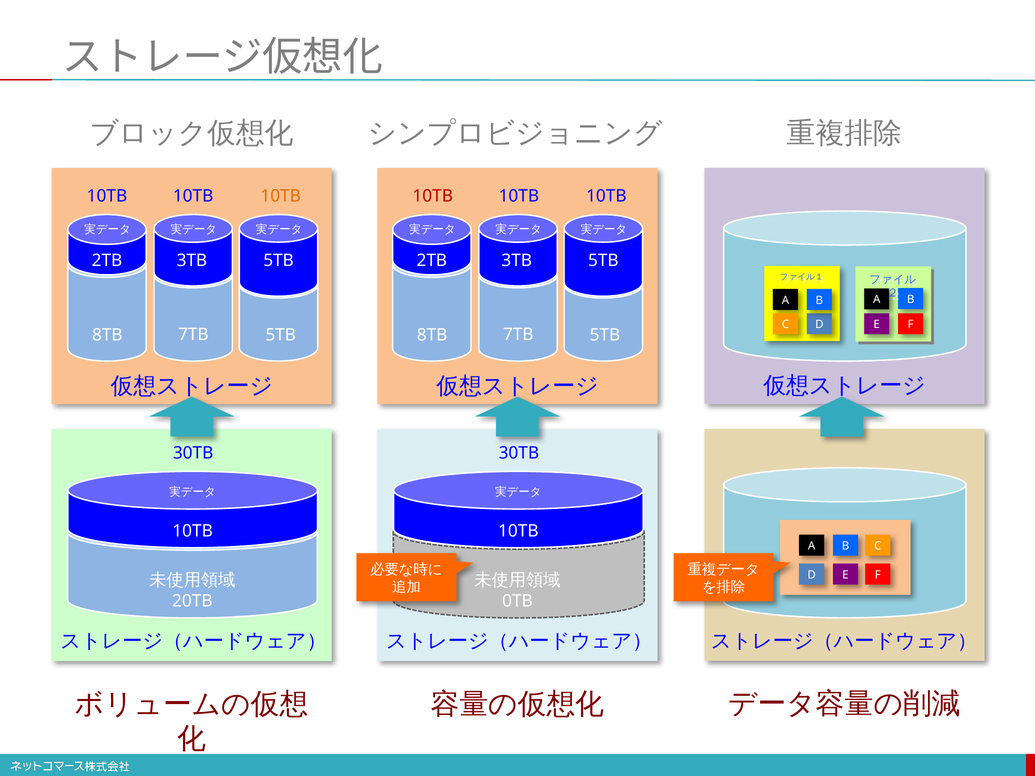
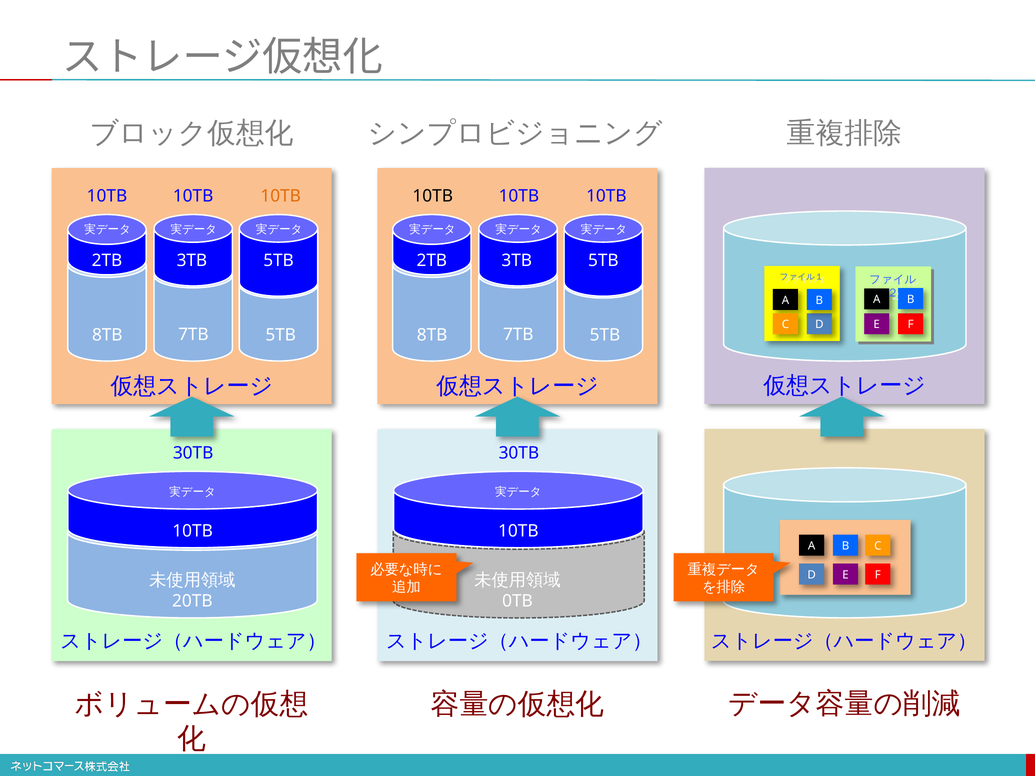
10TB at (433, 196) colour: red -> black
